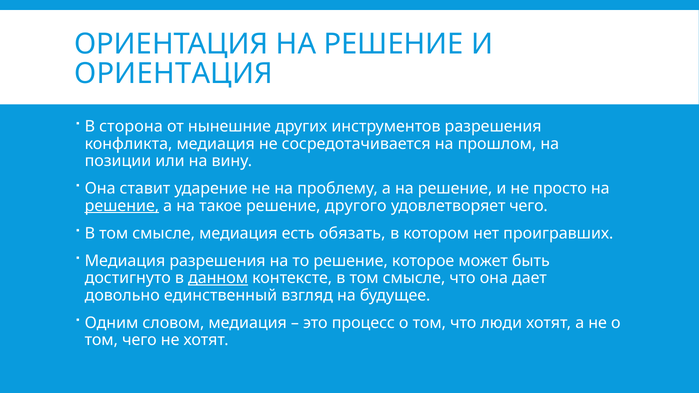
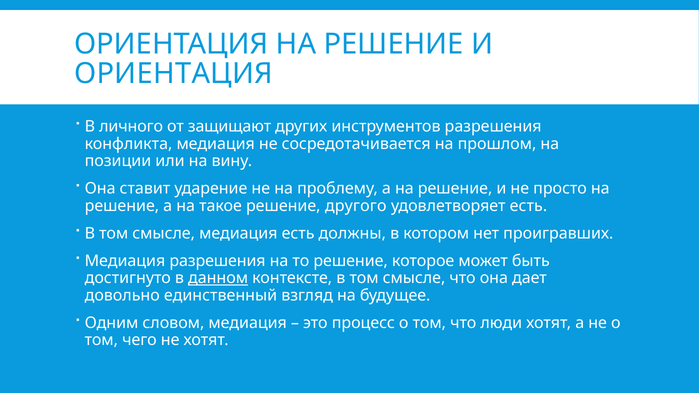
сторона: сторона -> личного
нынешние: нынешние -> защищают
решение at (122, 206) underline: present -> none
удовлетворяет чего: чего -> есть
обязать: обязать -> должны
